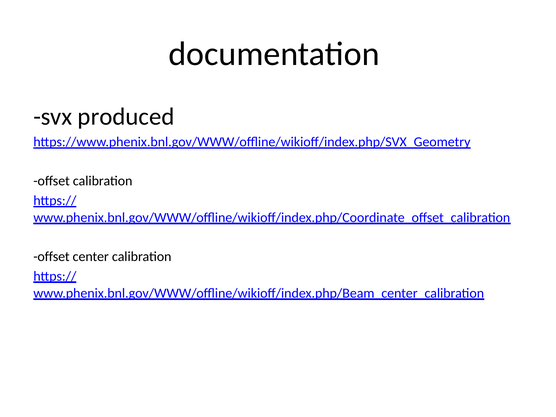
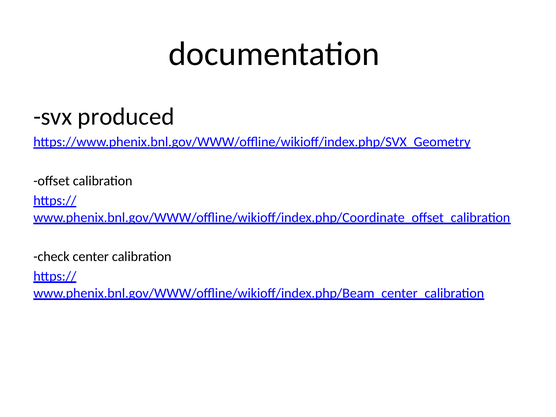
offset at (52, 257): offset -> check
